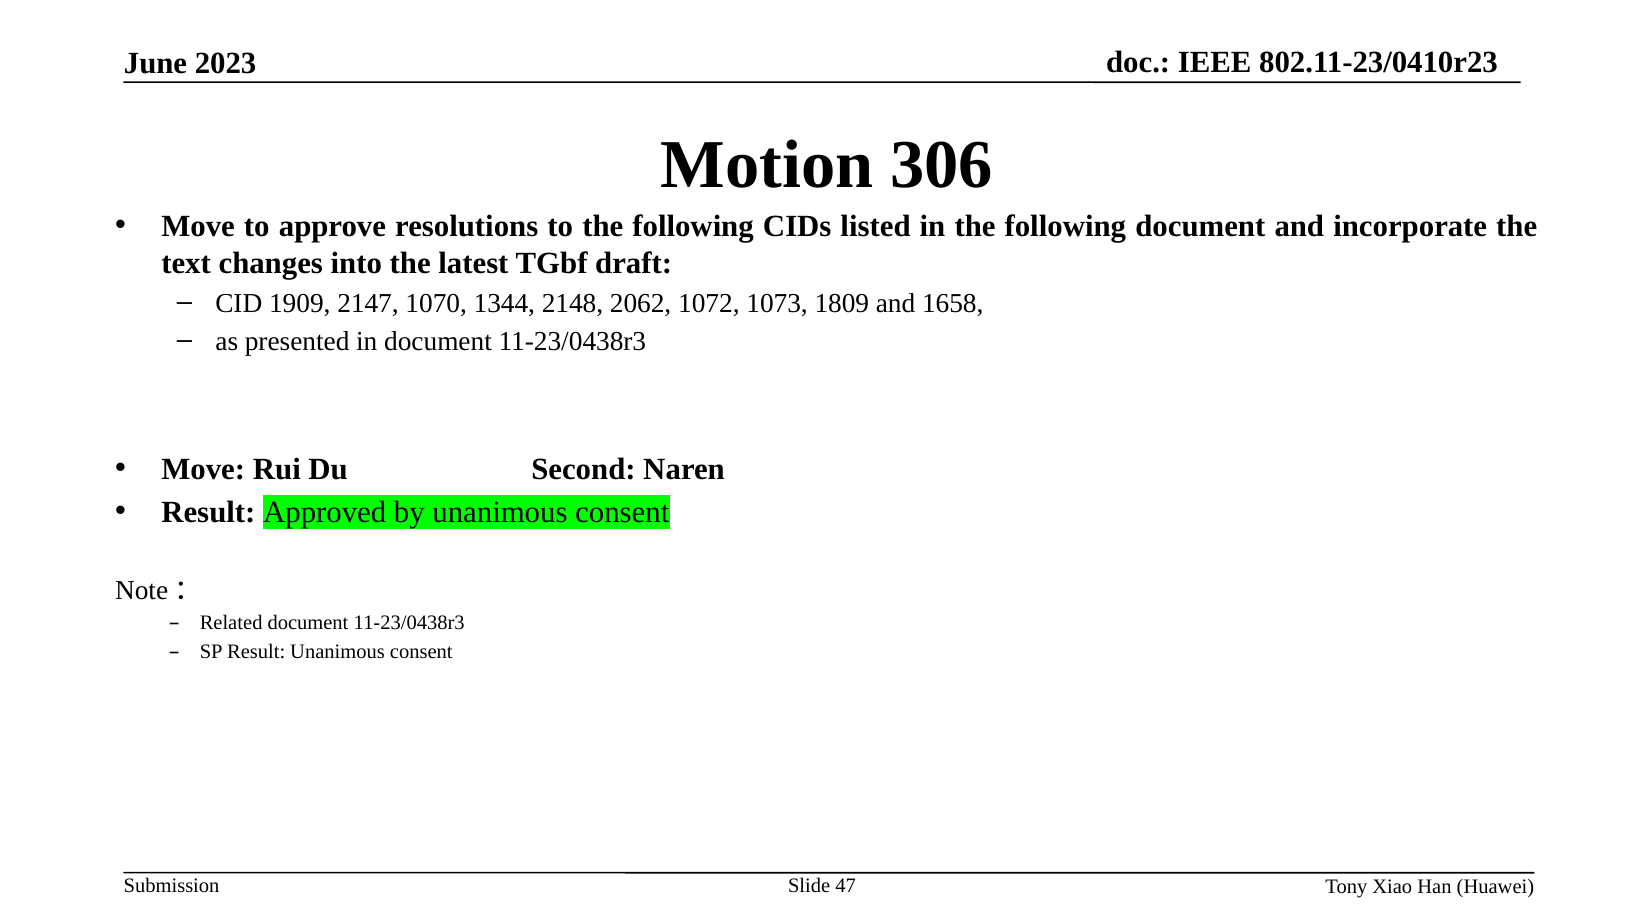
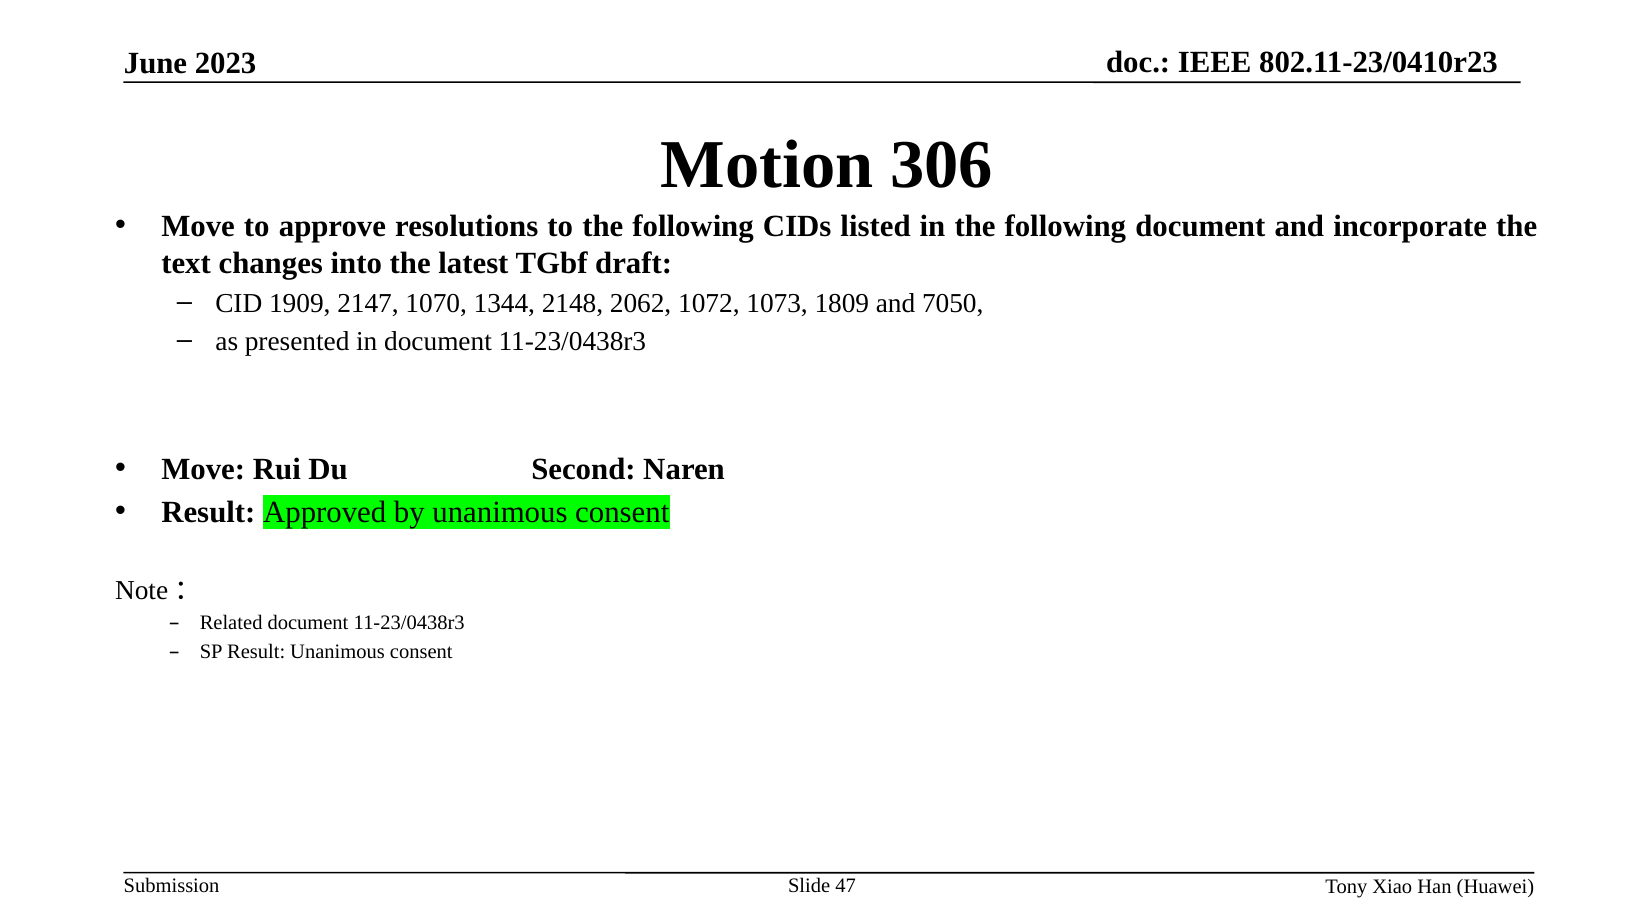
1658: 1658 -> 7050
